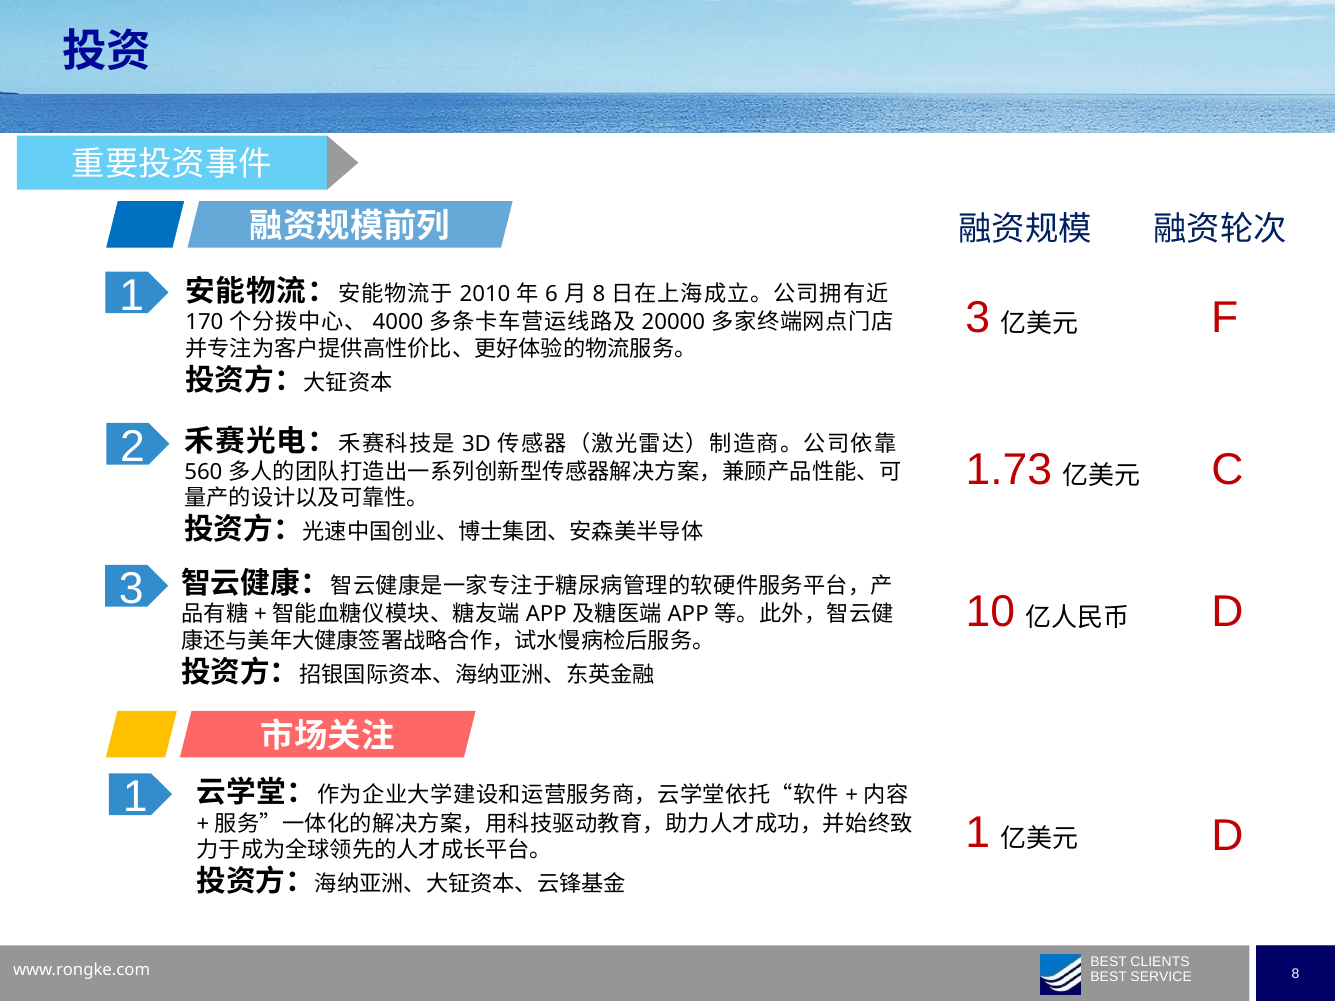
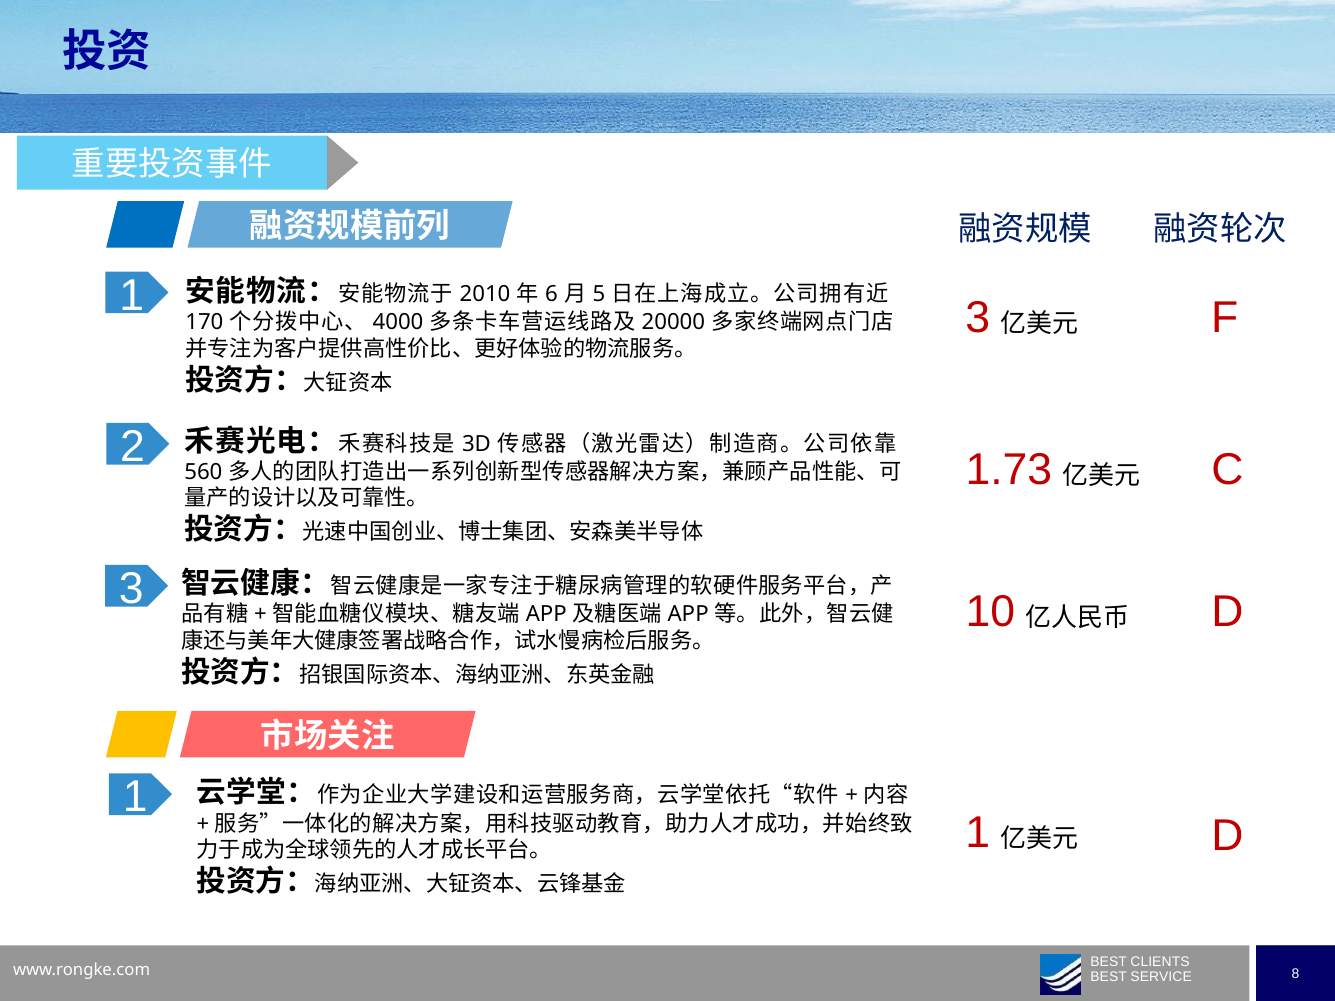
8 at (599, 294): 8 -> 5
